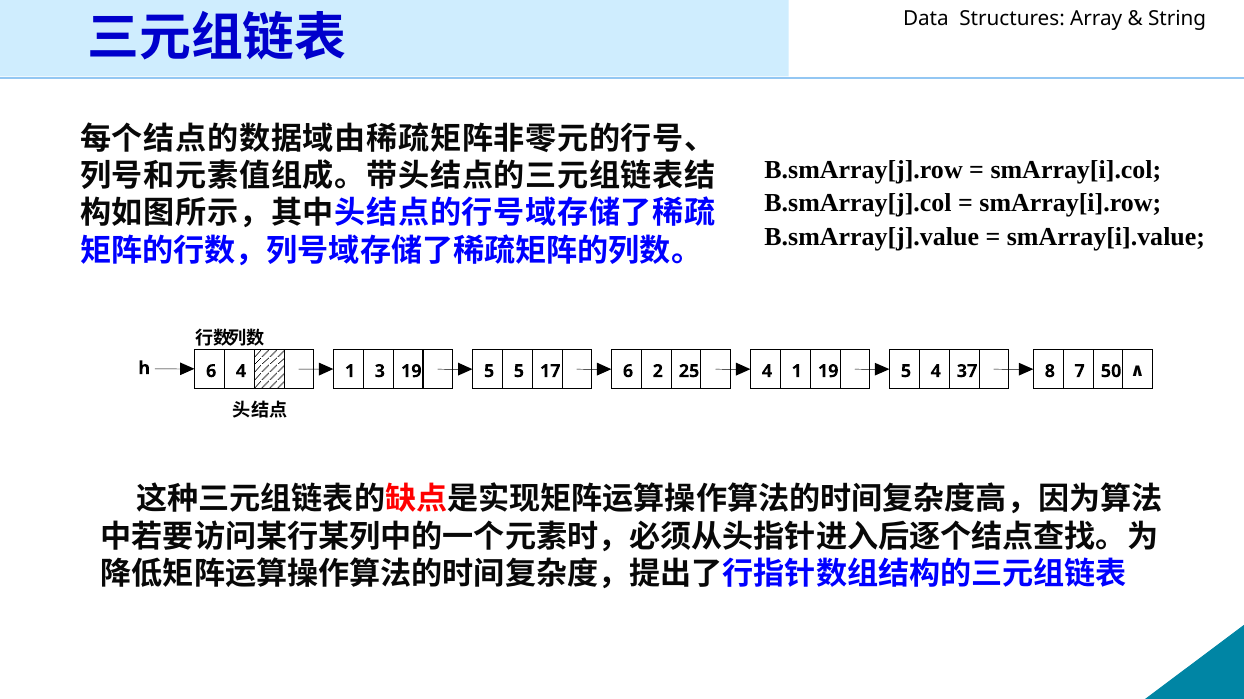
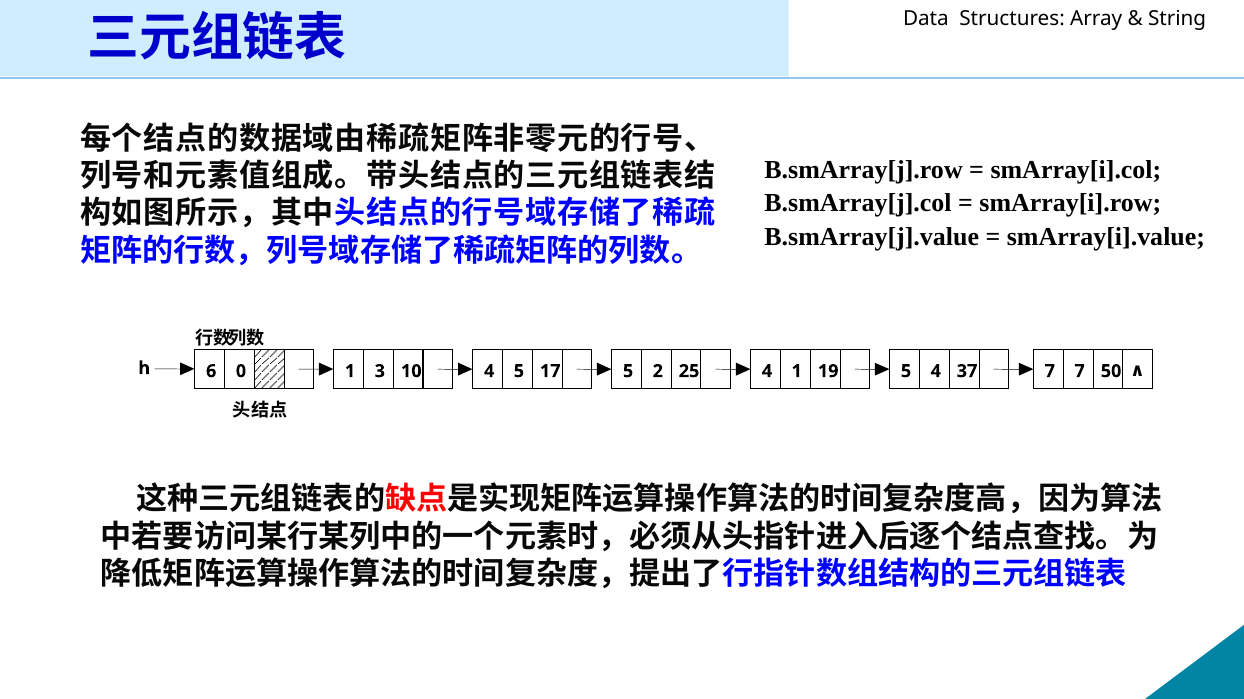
6 4: 4 -> 0
1 19: 19 -> 10
3 5: 5 -> 4
5 6: 6 -> 5
4 8: 8 -> 7
